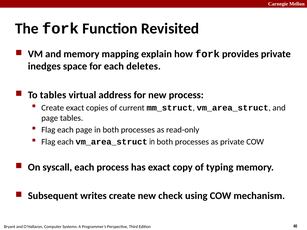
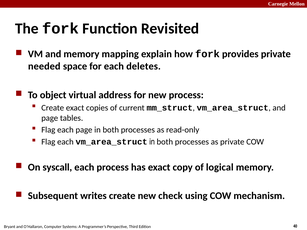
inedges: inedges -> needed
To tables: tables -> object
typing: typing -> logical
